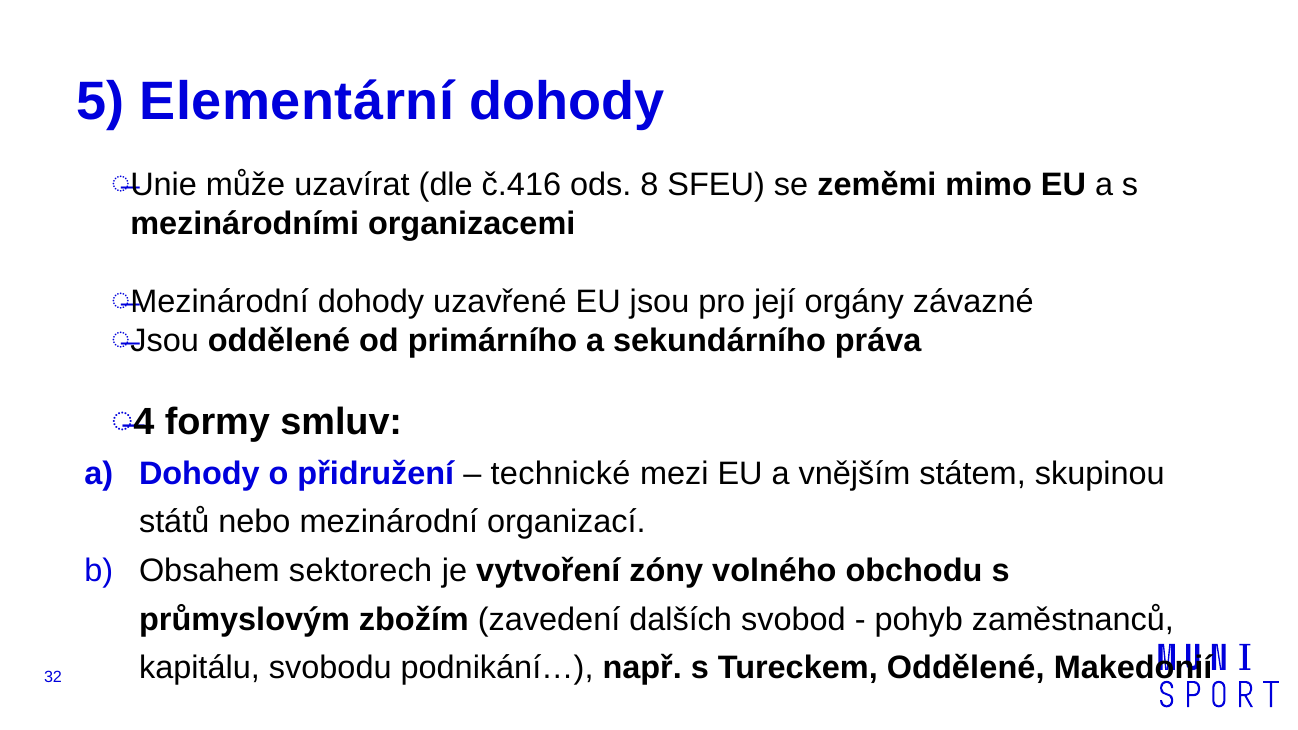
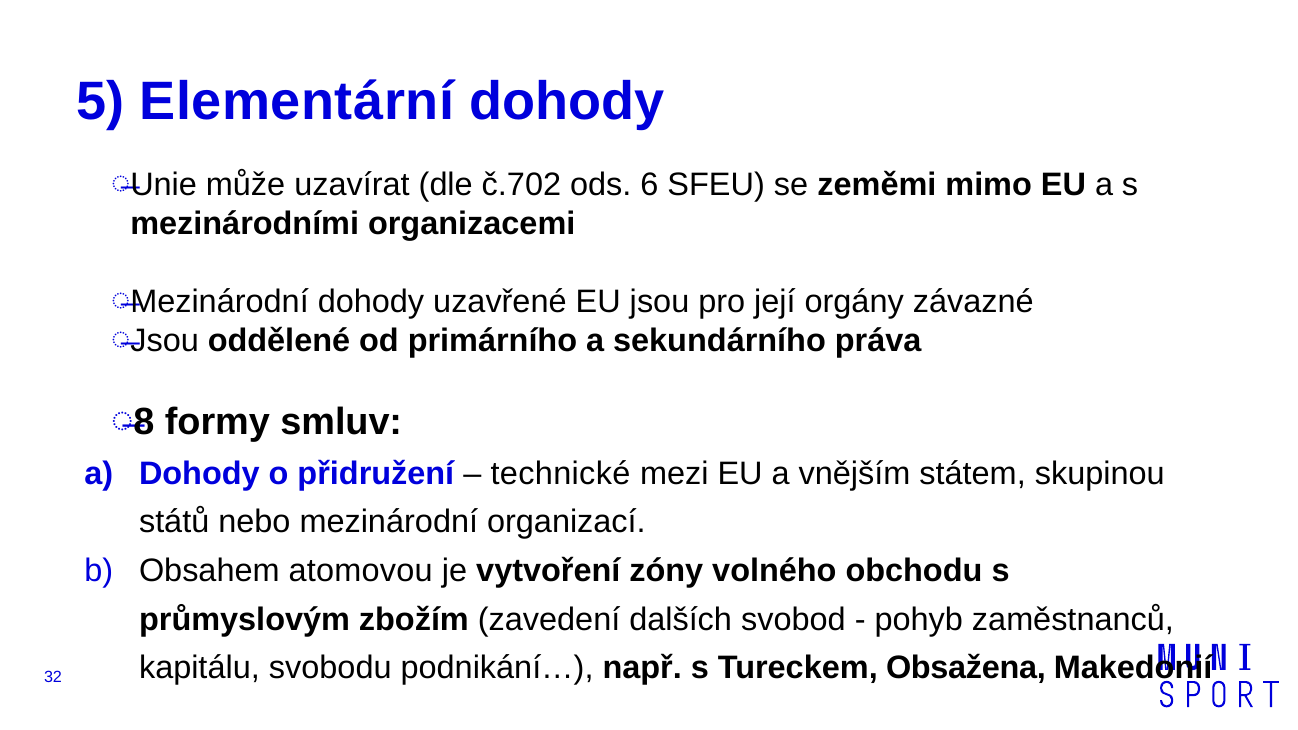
č.416: č.416 -> č.702
8: 8 -> 6
4: 4 -> 8
sektorech: sektorech -> atomovou
Tureckem Oddělené: Oddělené -> Obsažena
